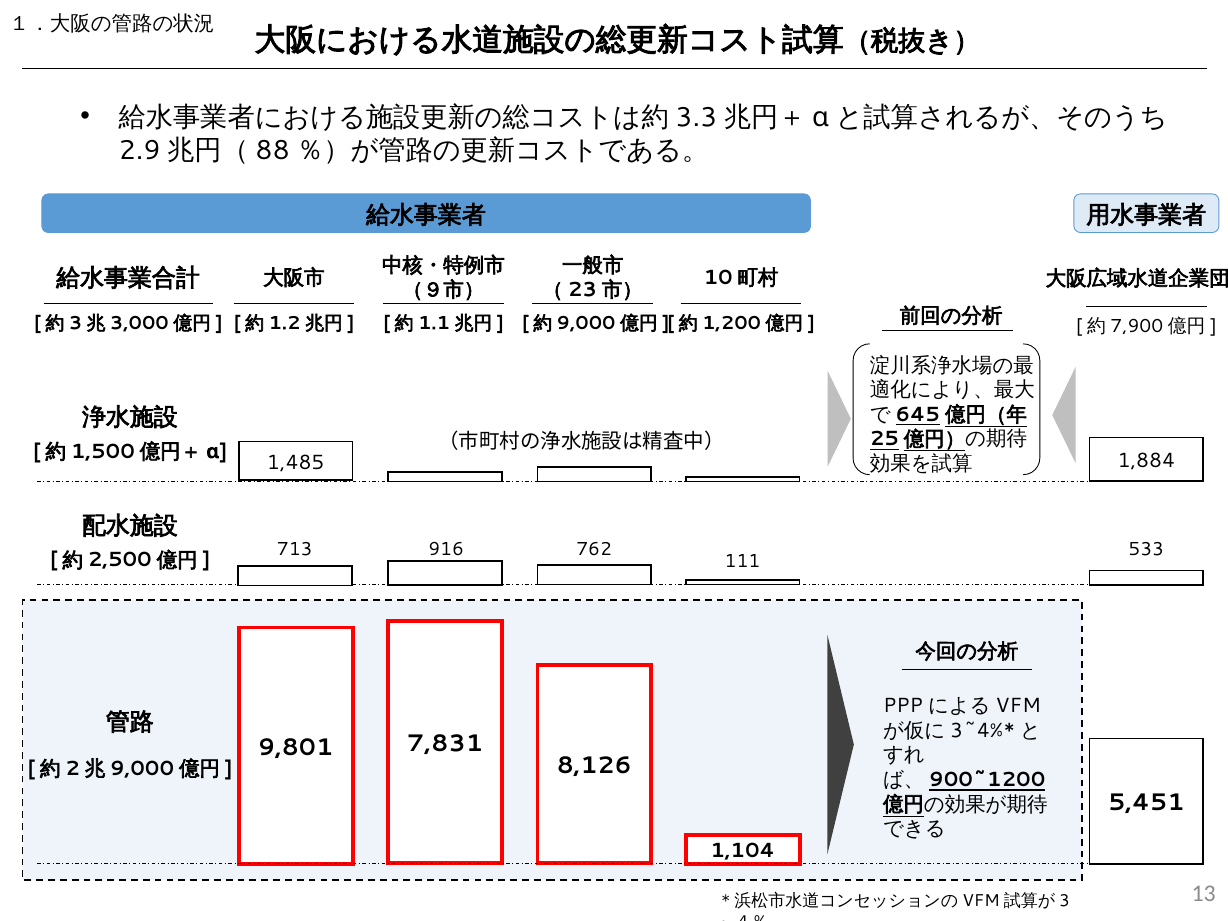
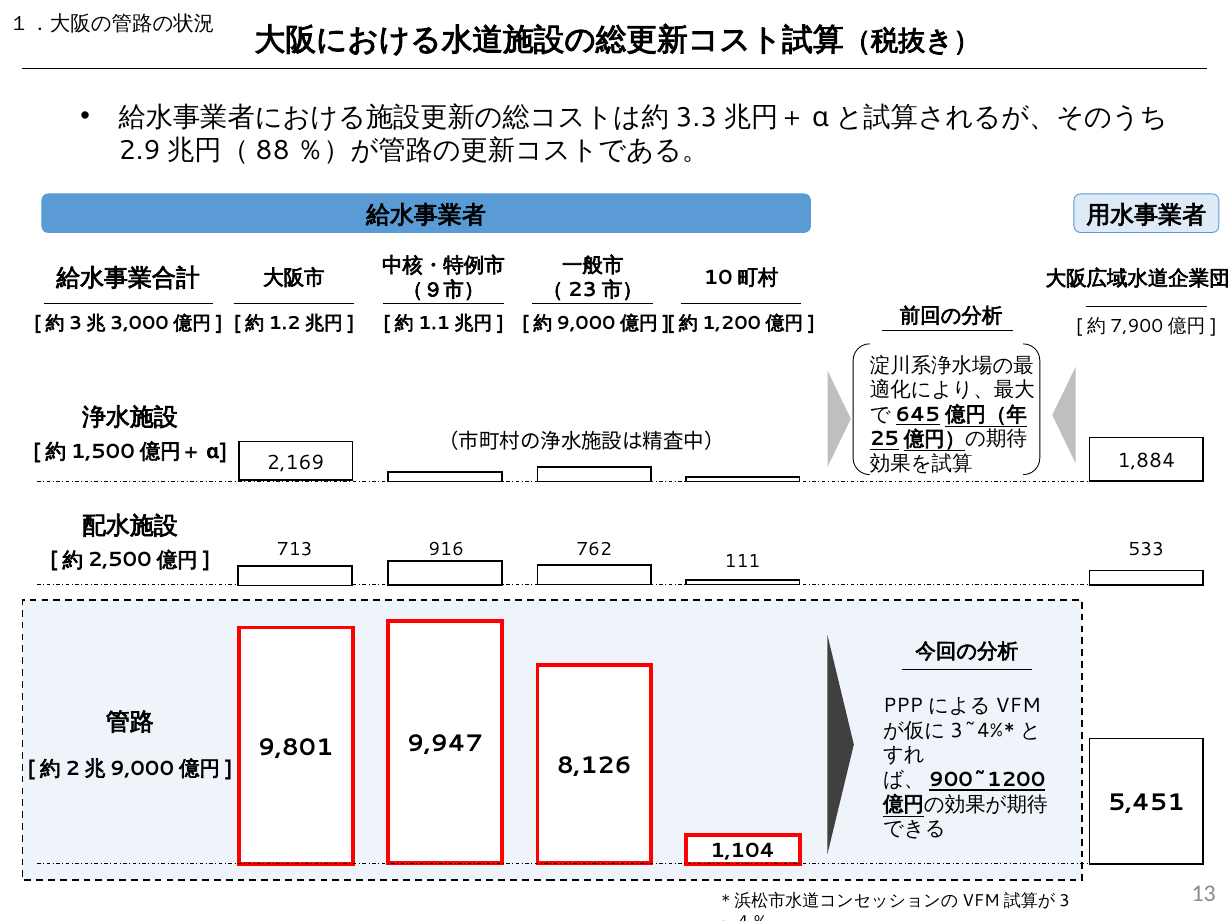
1,485: 1,485 -> 2,169
7,831: 7,831 -> 9,947
